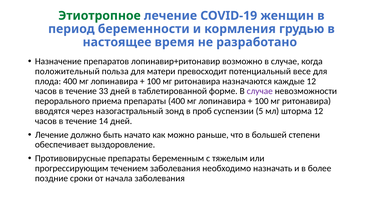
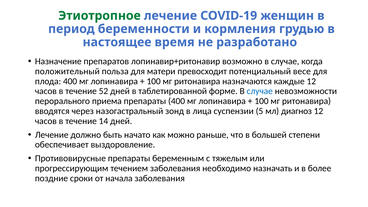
33: 33 -> 52
случае at (260, 91) colour: purple -> blue
проб: проб -> лица
шторма: шторма -> диагноз
